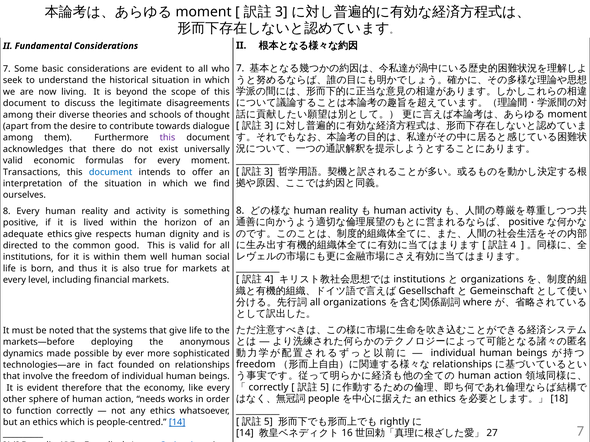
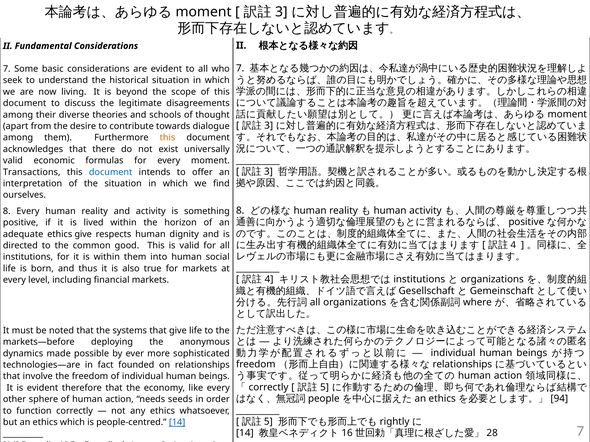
this at (167, 138) colour: purple -> orange
well: well -> into
18: 18 -> 94
works: works -> seeds
27: 27 -> 28
